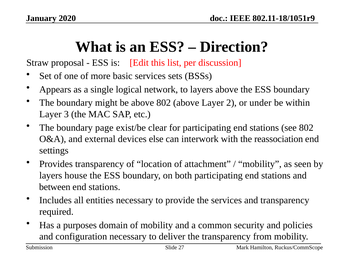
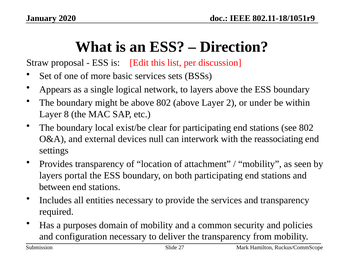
3: 3 -> 8
page: page -> local
else: else -> null
reassociation: reassociation -> reassociating
house: house -> portal
